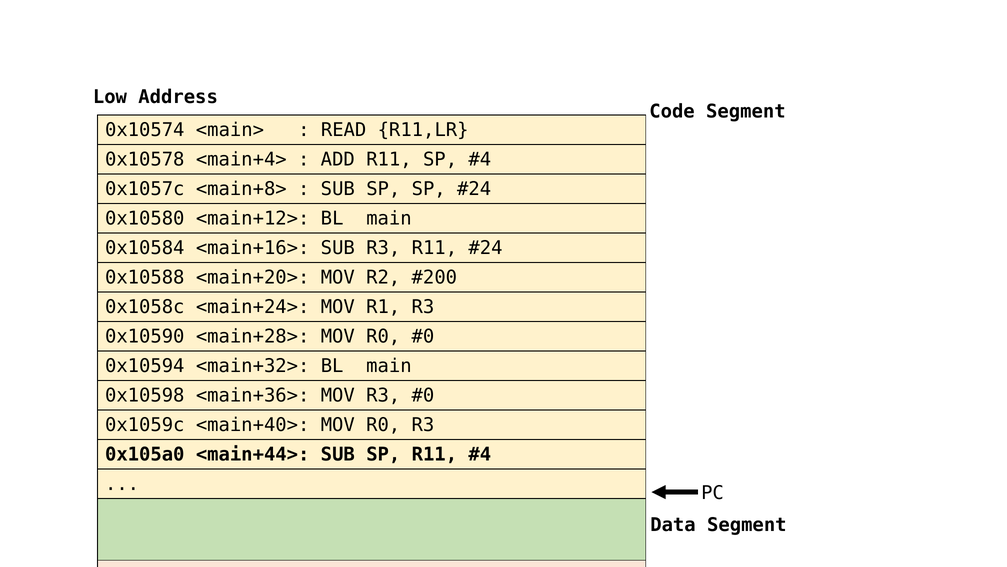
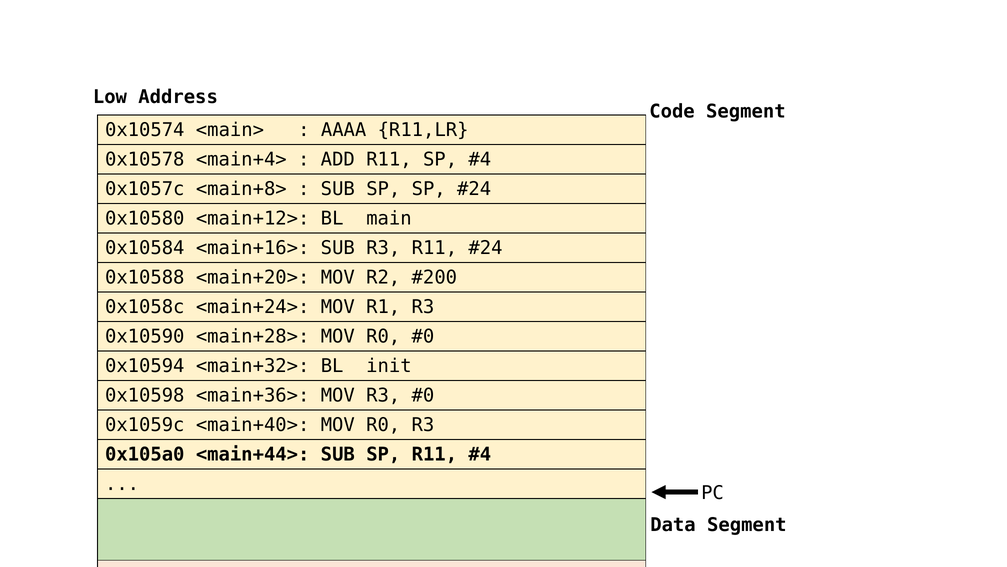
READ: READ -> AAAA
<main+32> BL main: main -> init
